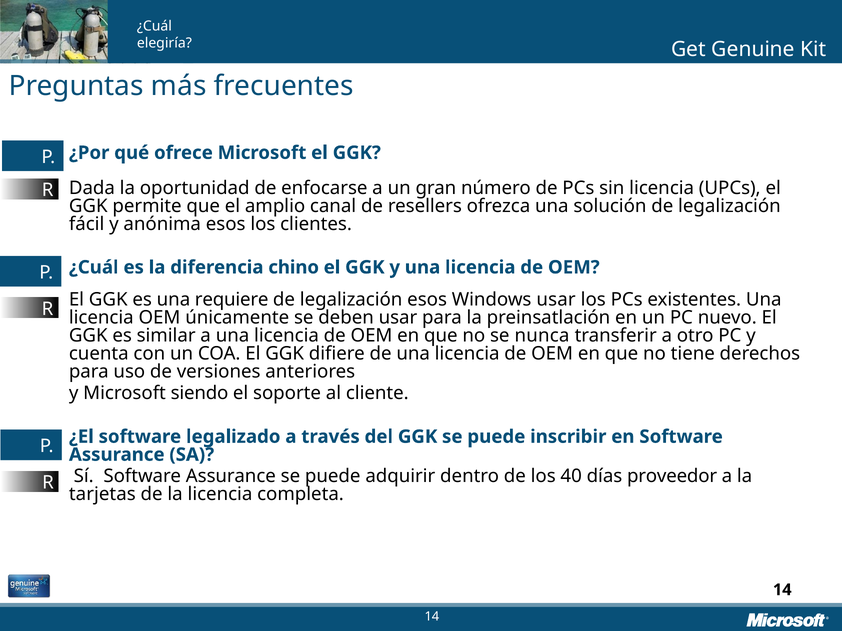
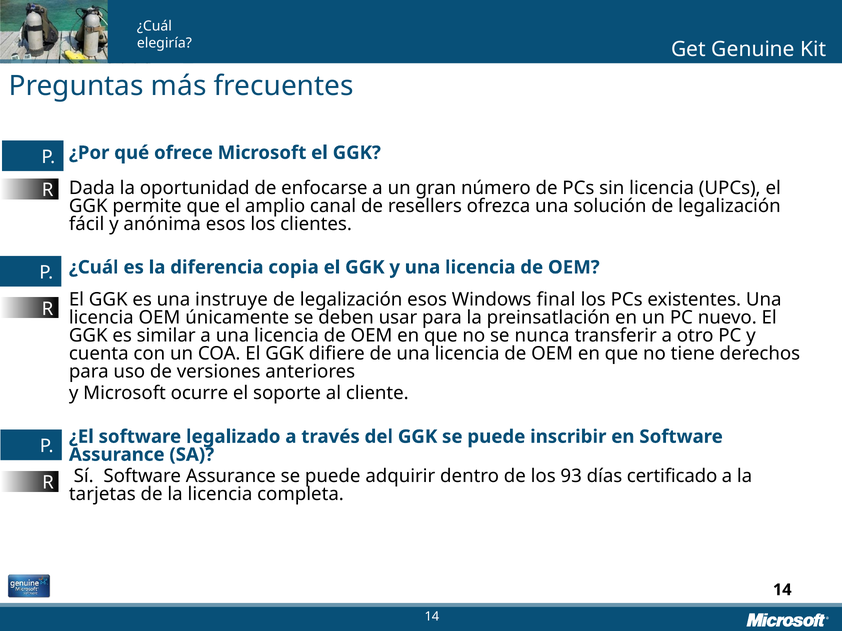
chino: chino -> copia
requiere: requiere -> instruye
Windows usar: usar -> final
siendo: siendo -> ocurre
40: 40 -> 93
proveedor: proveedor -> certificado
